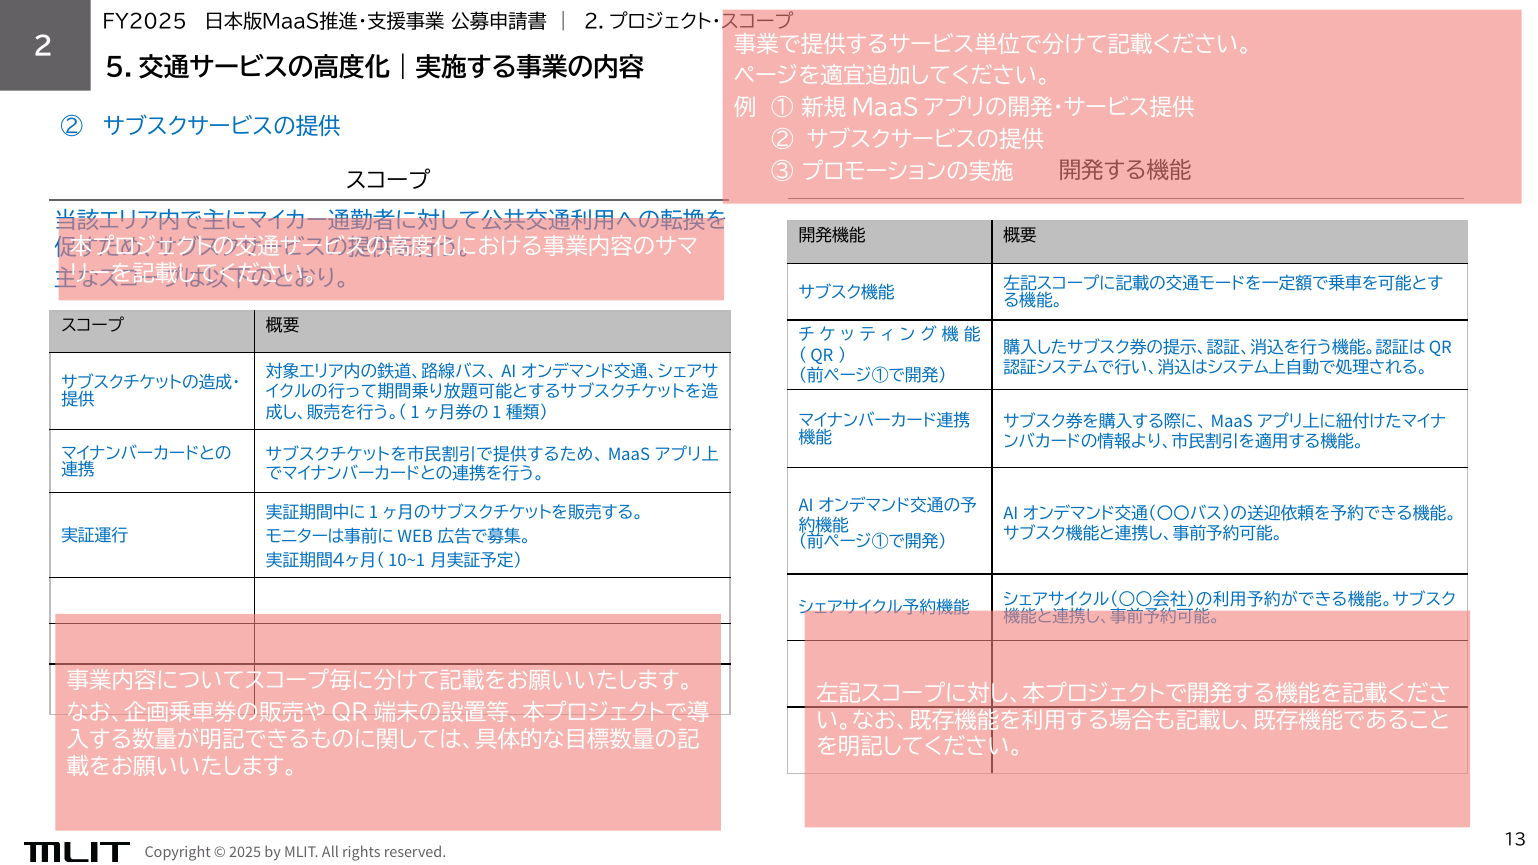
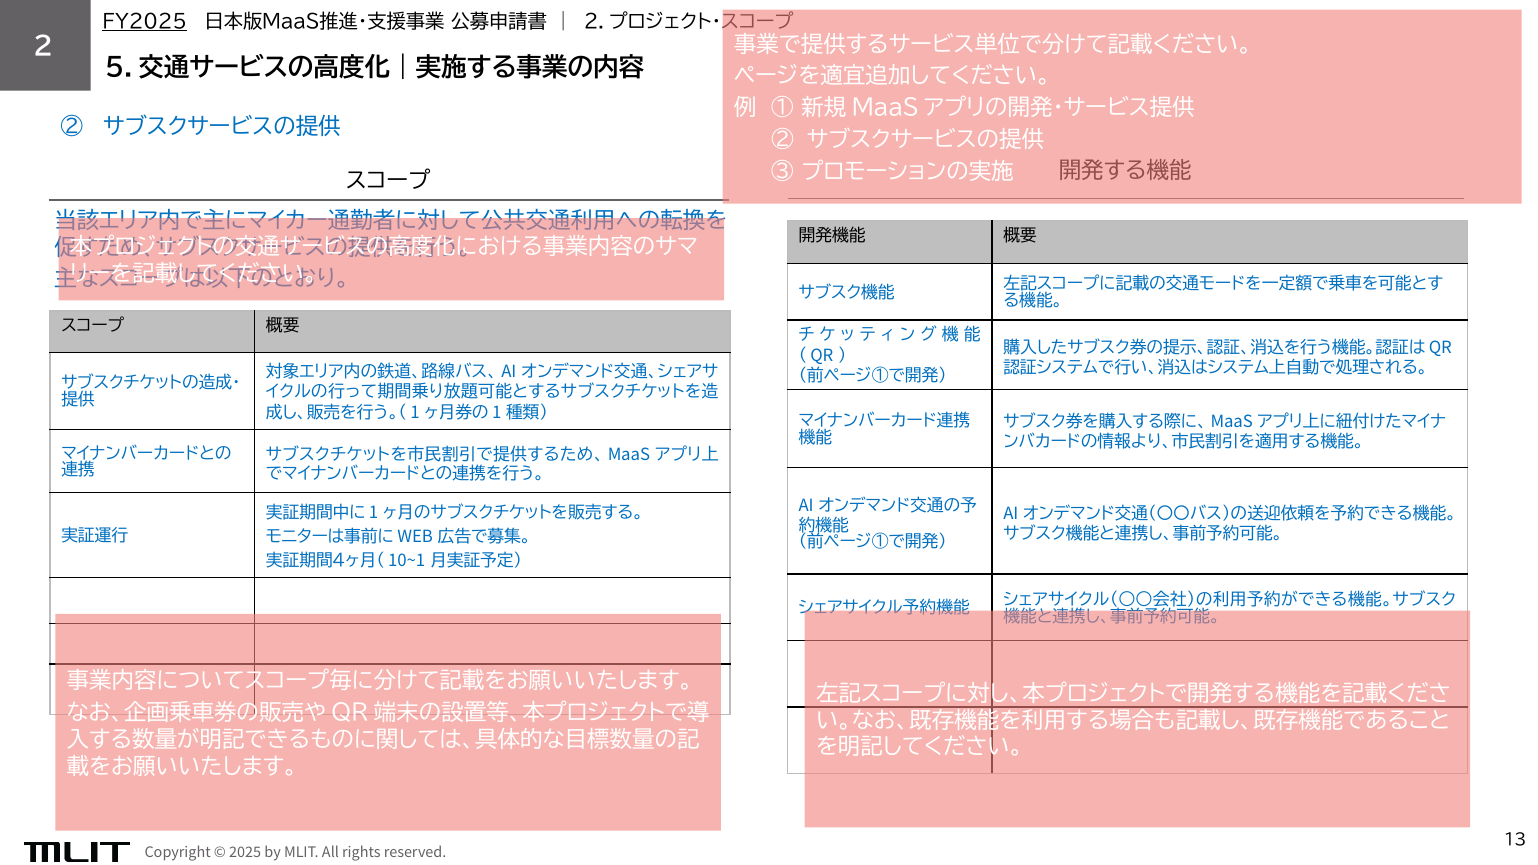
FY2025 underline: none -> present
